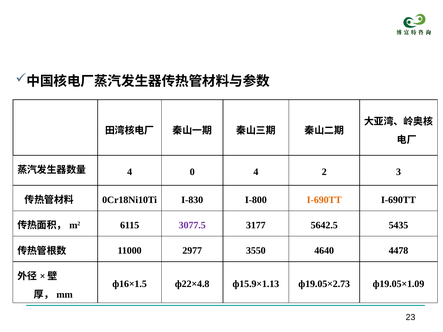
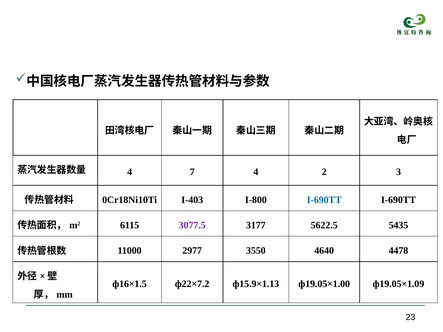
0: 0 -> 7
I-830: I-830 -> I-403
I-690TT at (324, 200) colour: orange -> blue
5642.5: 5642.5 -> 5622.5
ф22×4.8: ф22×4.8 -> ф22×7.2
ф19.05×2.73: ф19.05×2.73 -> ф19.05×1.00
